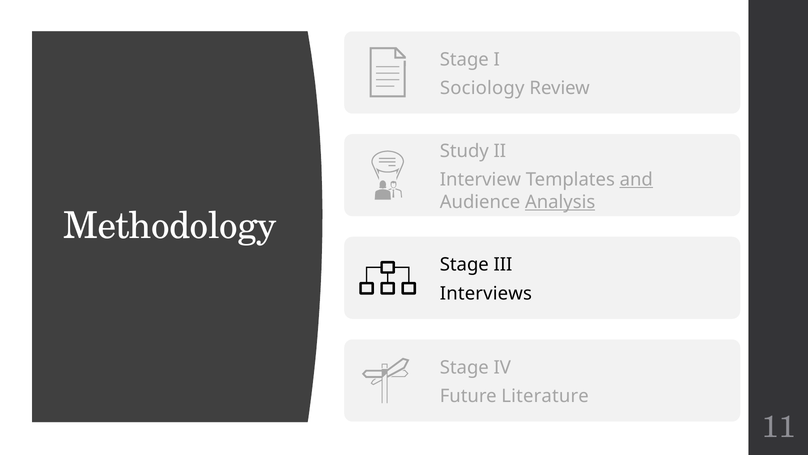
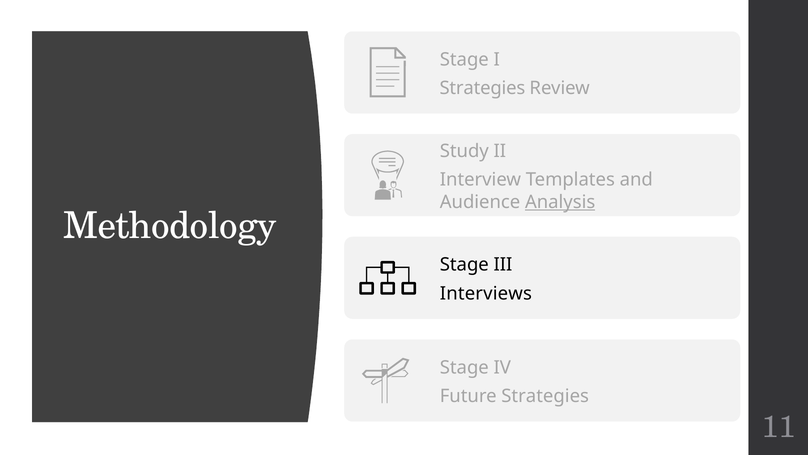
Sociology at (482, 88): Sociology -> Strategies
and underline: present -> none
Future Literature: Literature -> Strategies
